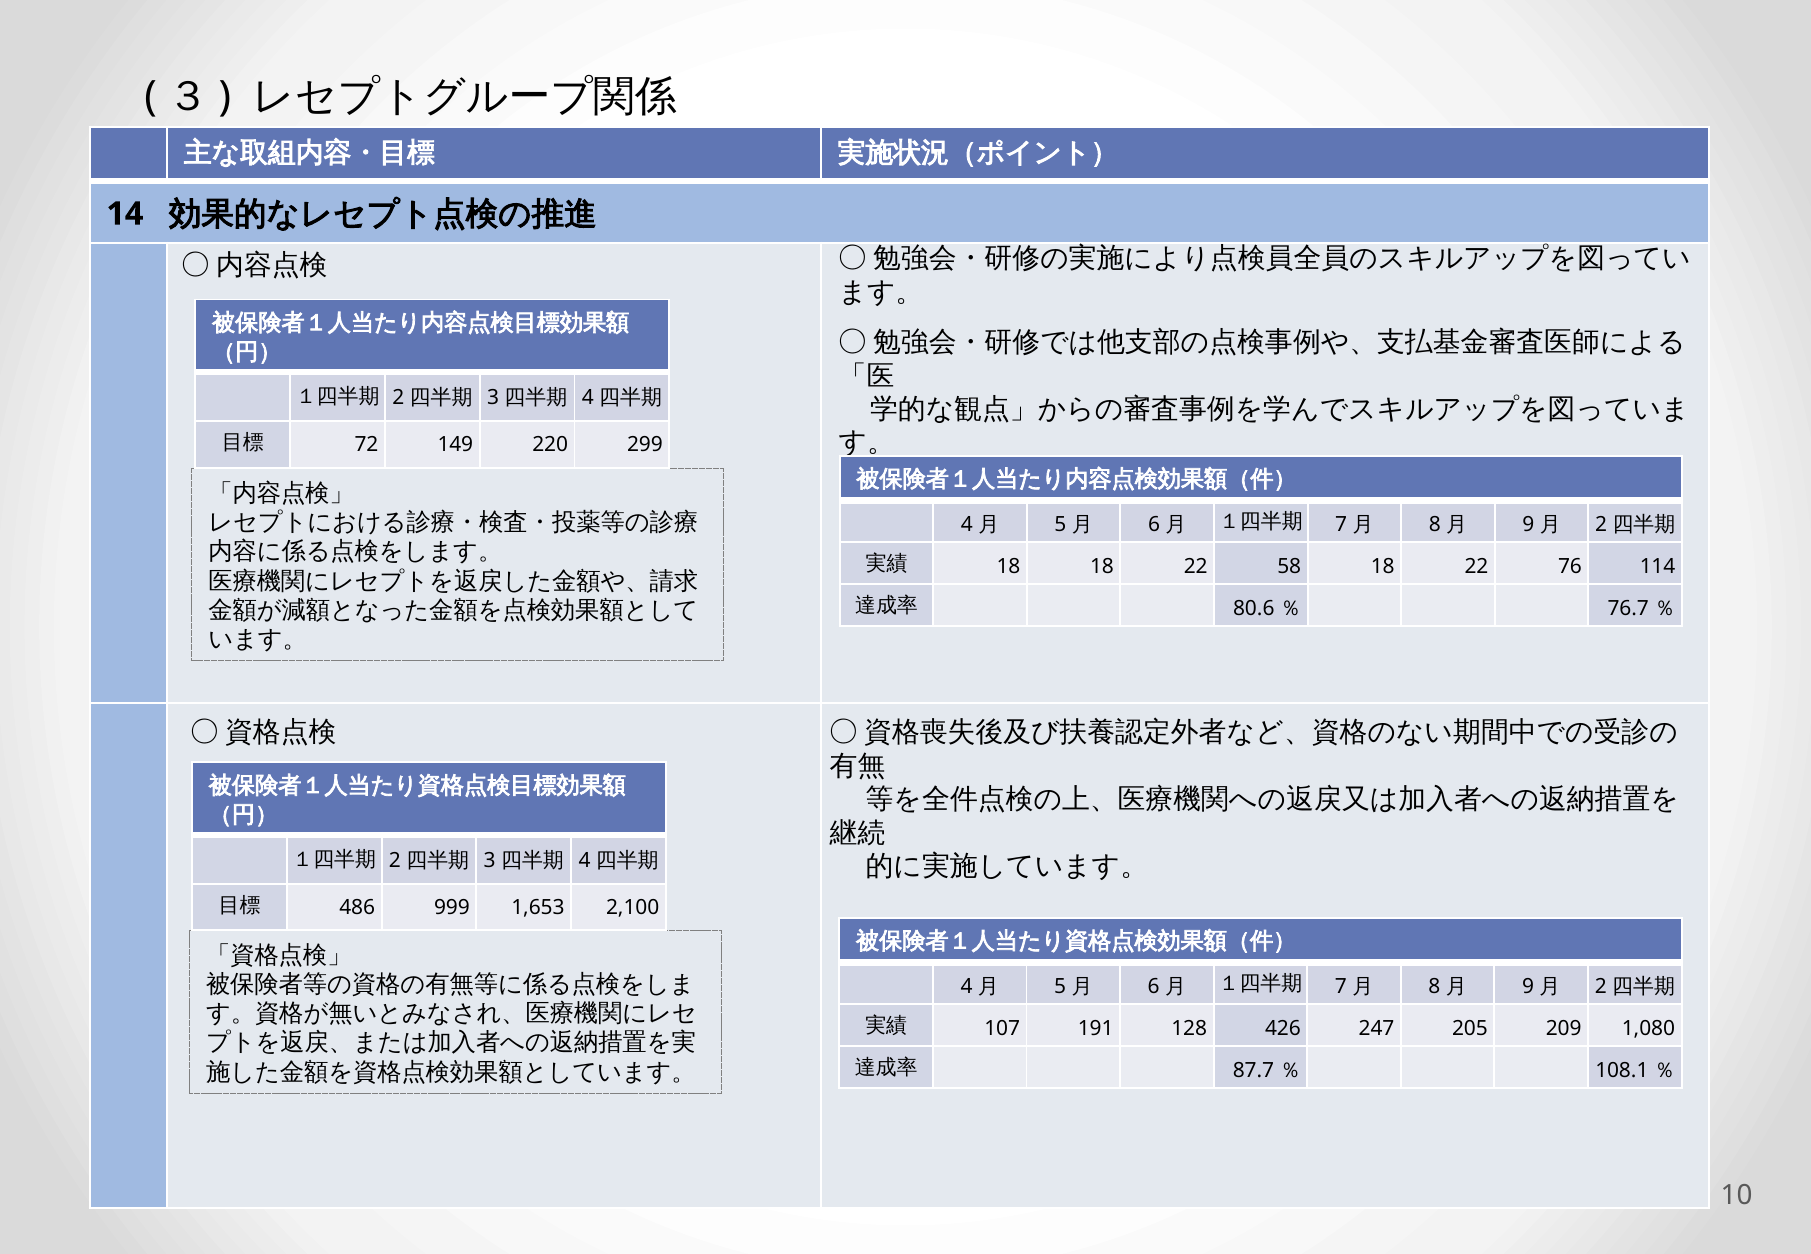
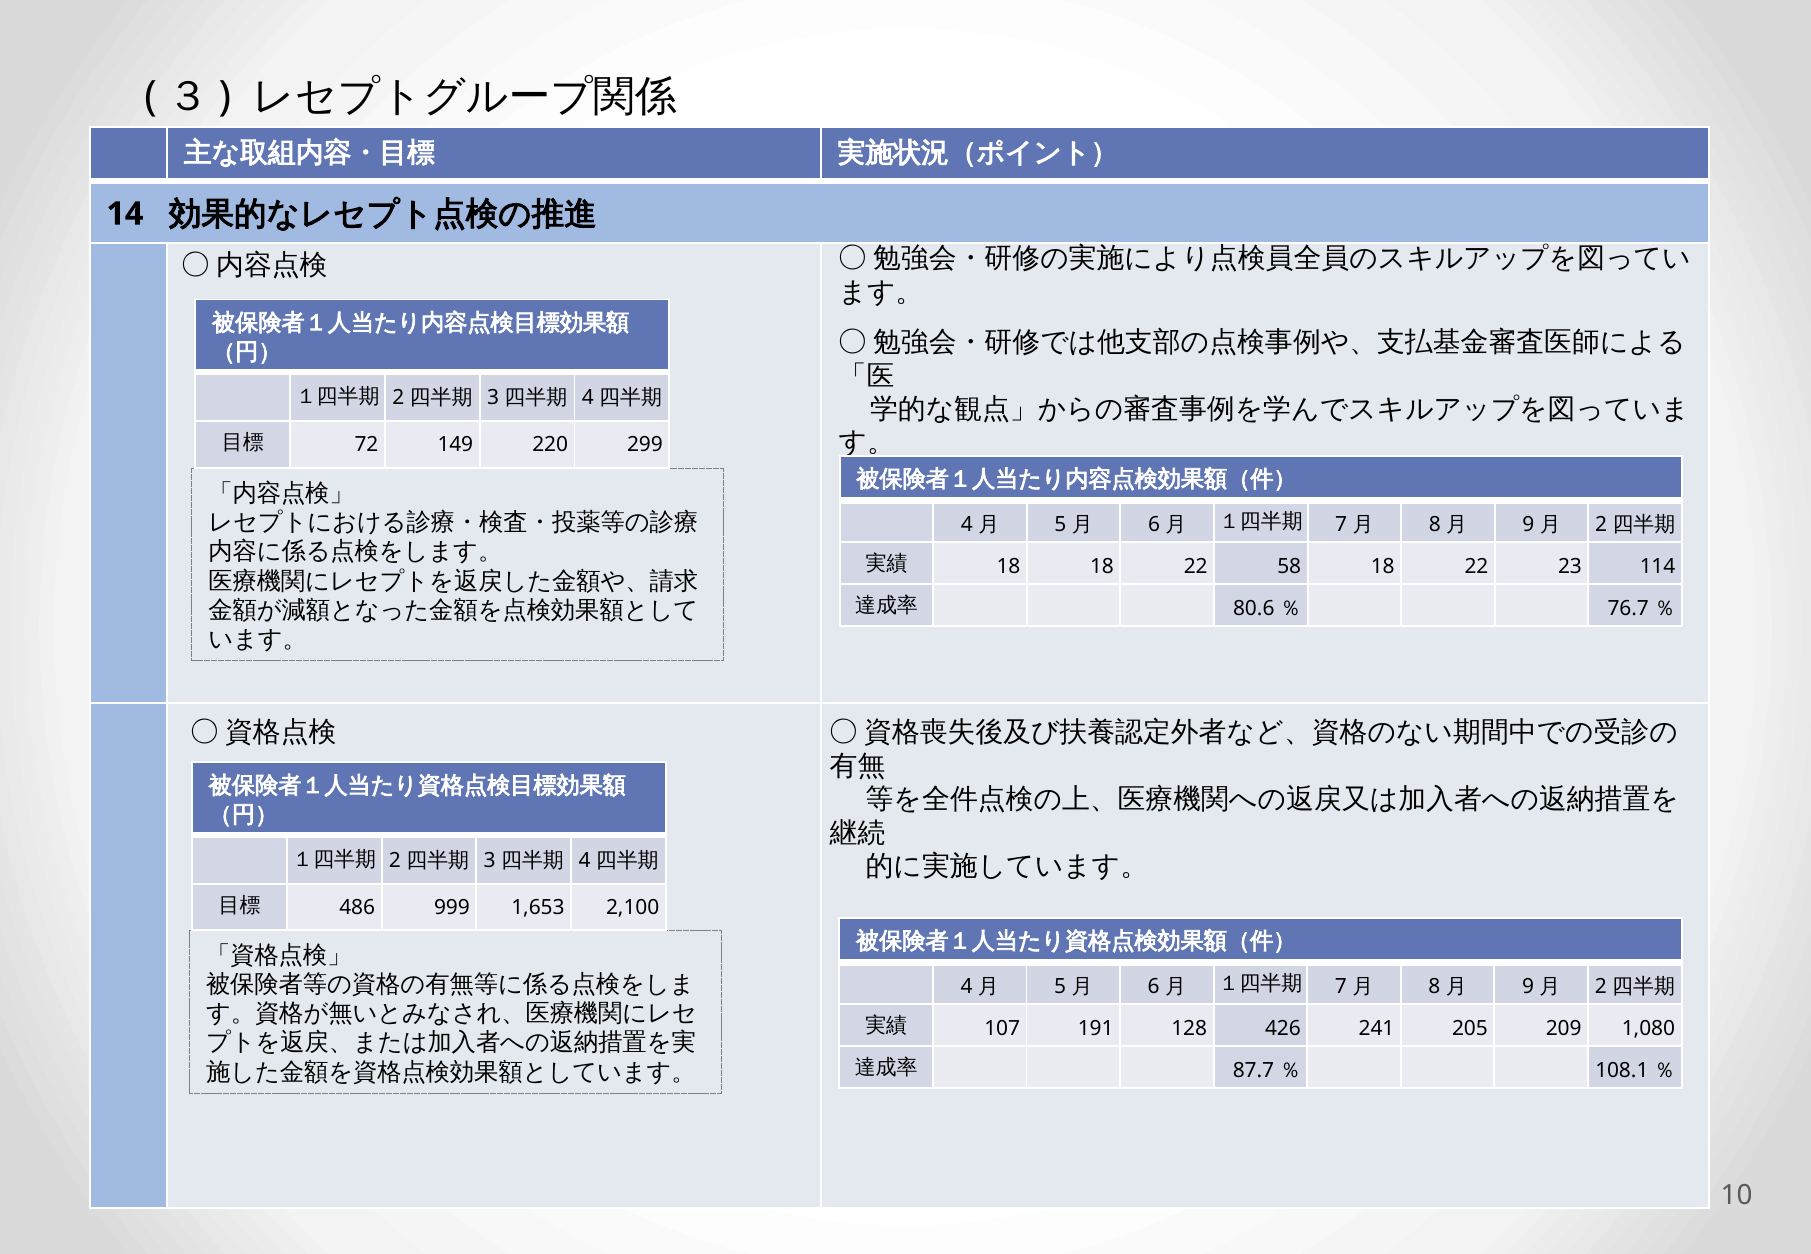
76: 76 -> 23
247: 247 -> 241
